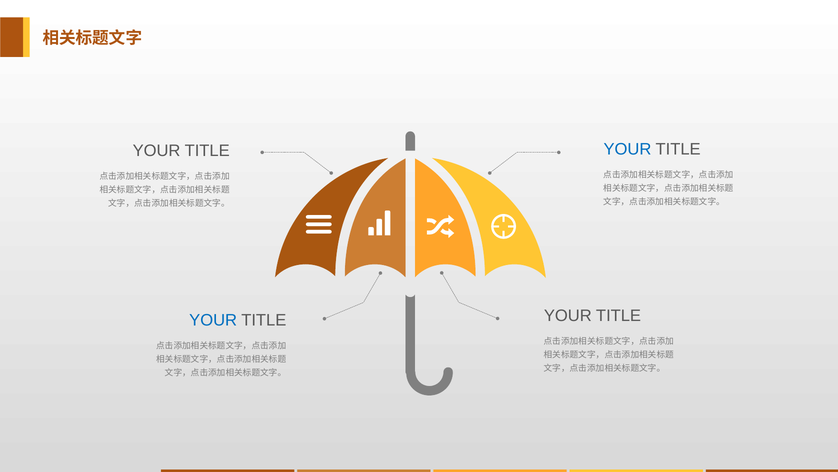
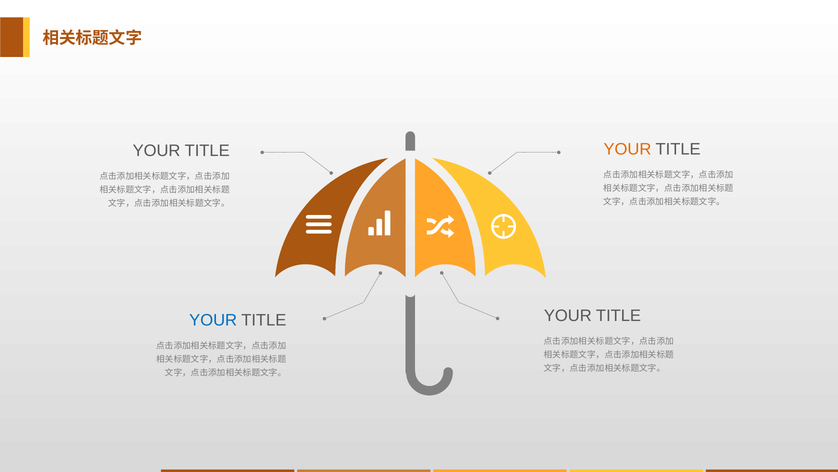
YOUR at (627, 149) colour: blue -> orange
